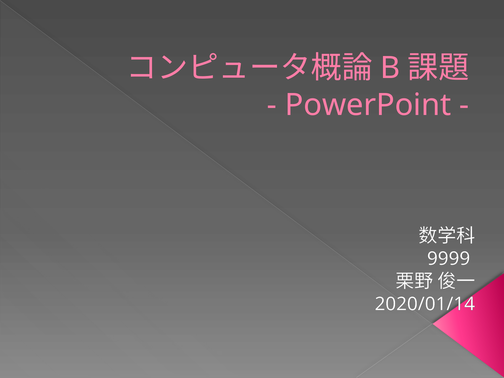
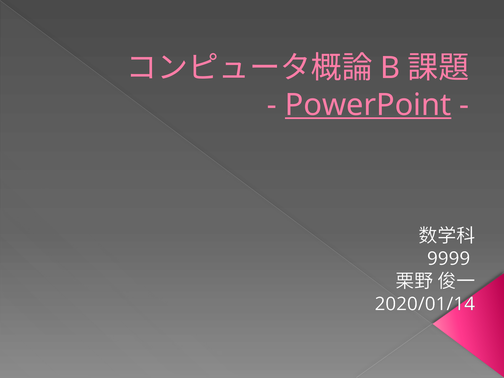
PowerPoint underline: none -> present
